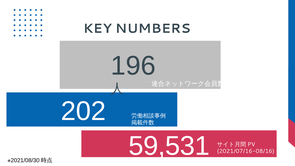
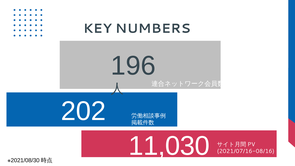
59,531: 59,531 -> 11,030
